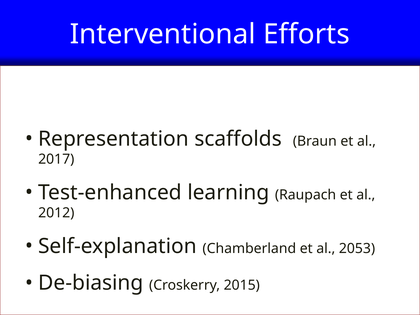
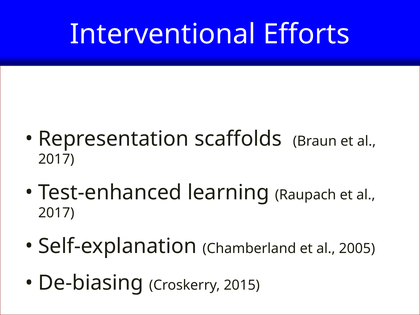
2012 at (56, 213): 2012 -> 2017
2053: 2053 -> 2005
